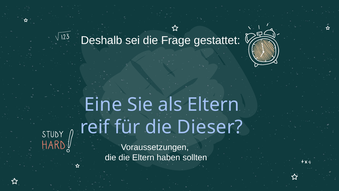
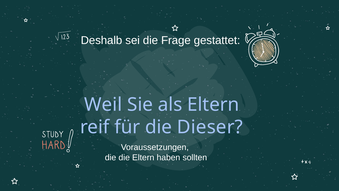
Eine: Eine -> Weil
